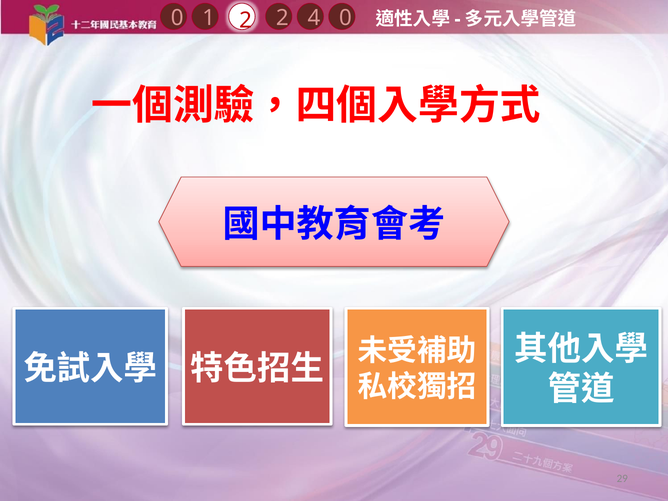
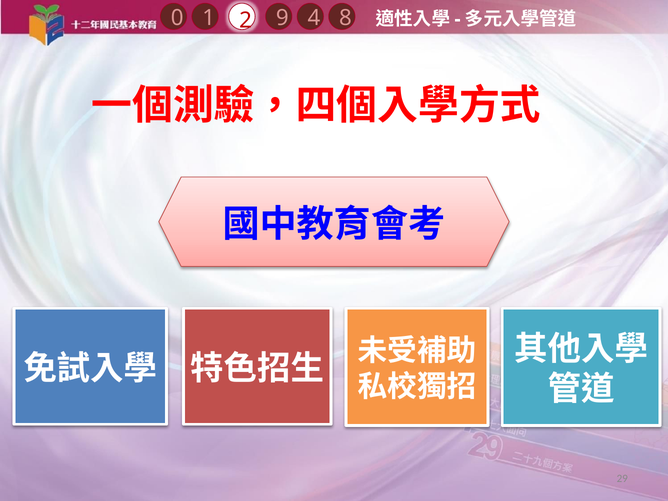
4 0: 0 -> 8
2 2: 2 -> 9
